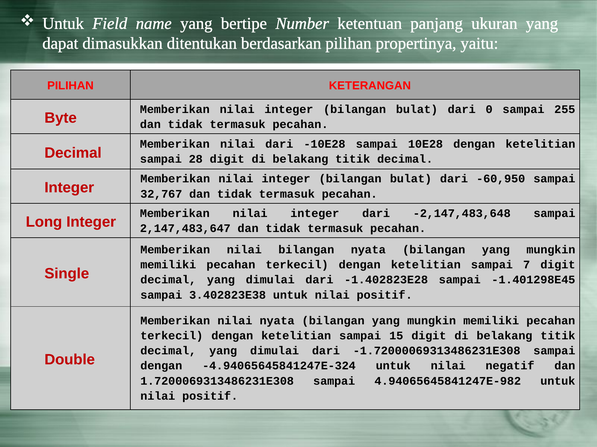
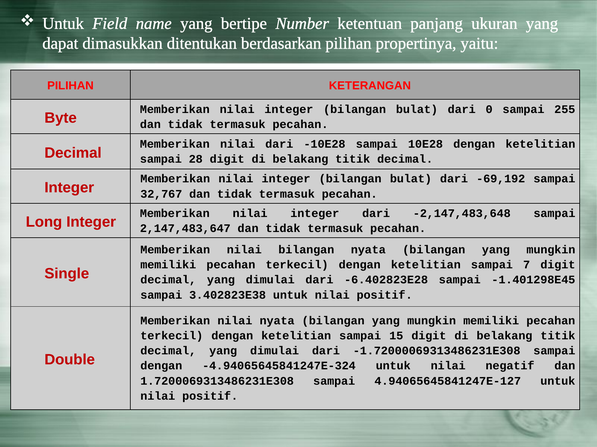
-60,950: -60,950 -> -69,192
-1.402823E28: -1.402823E28 -> -6.402823E28
4.94065645841247E-982: 4.94065645841247E-982 -> 4.94065645841247E-127
